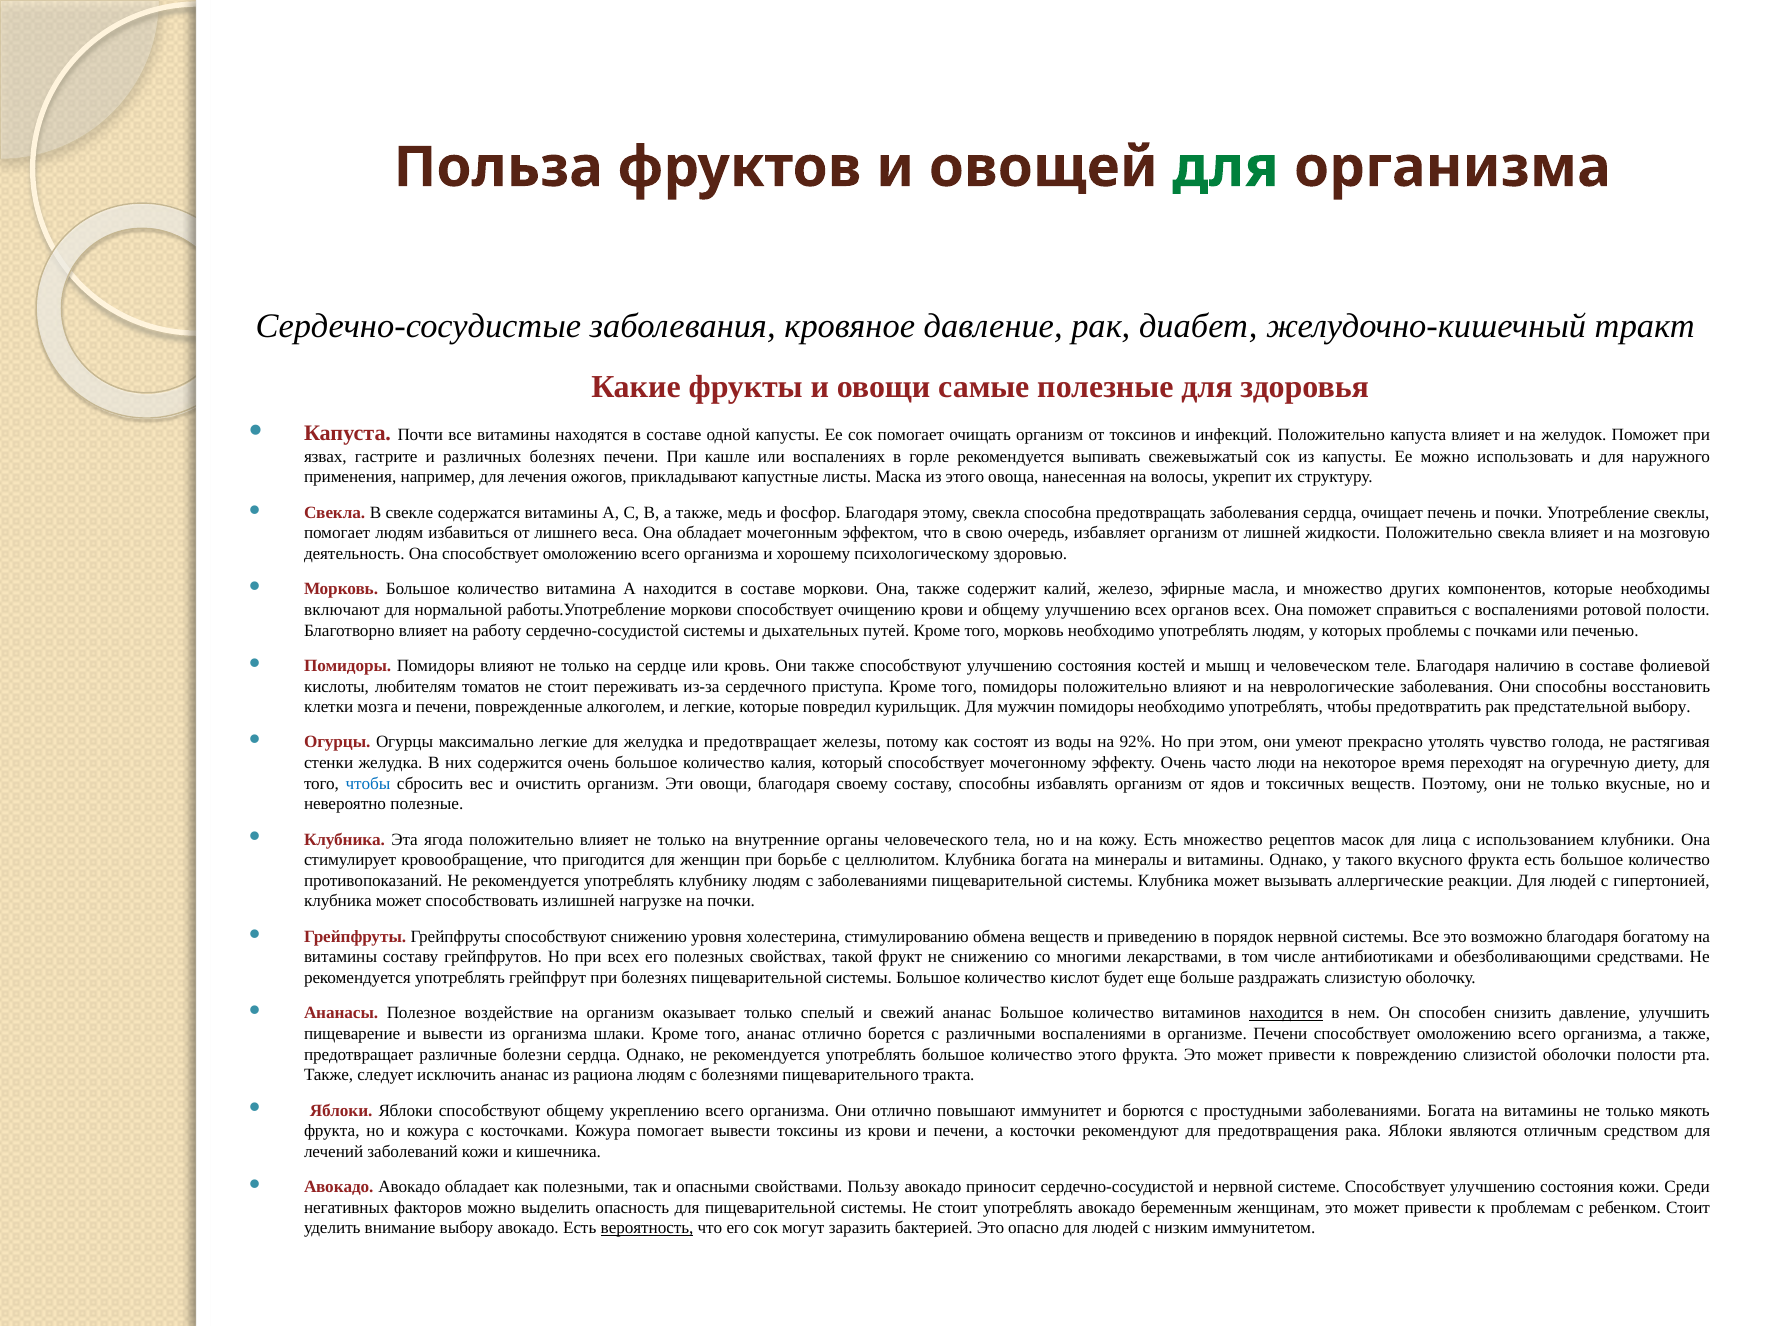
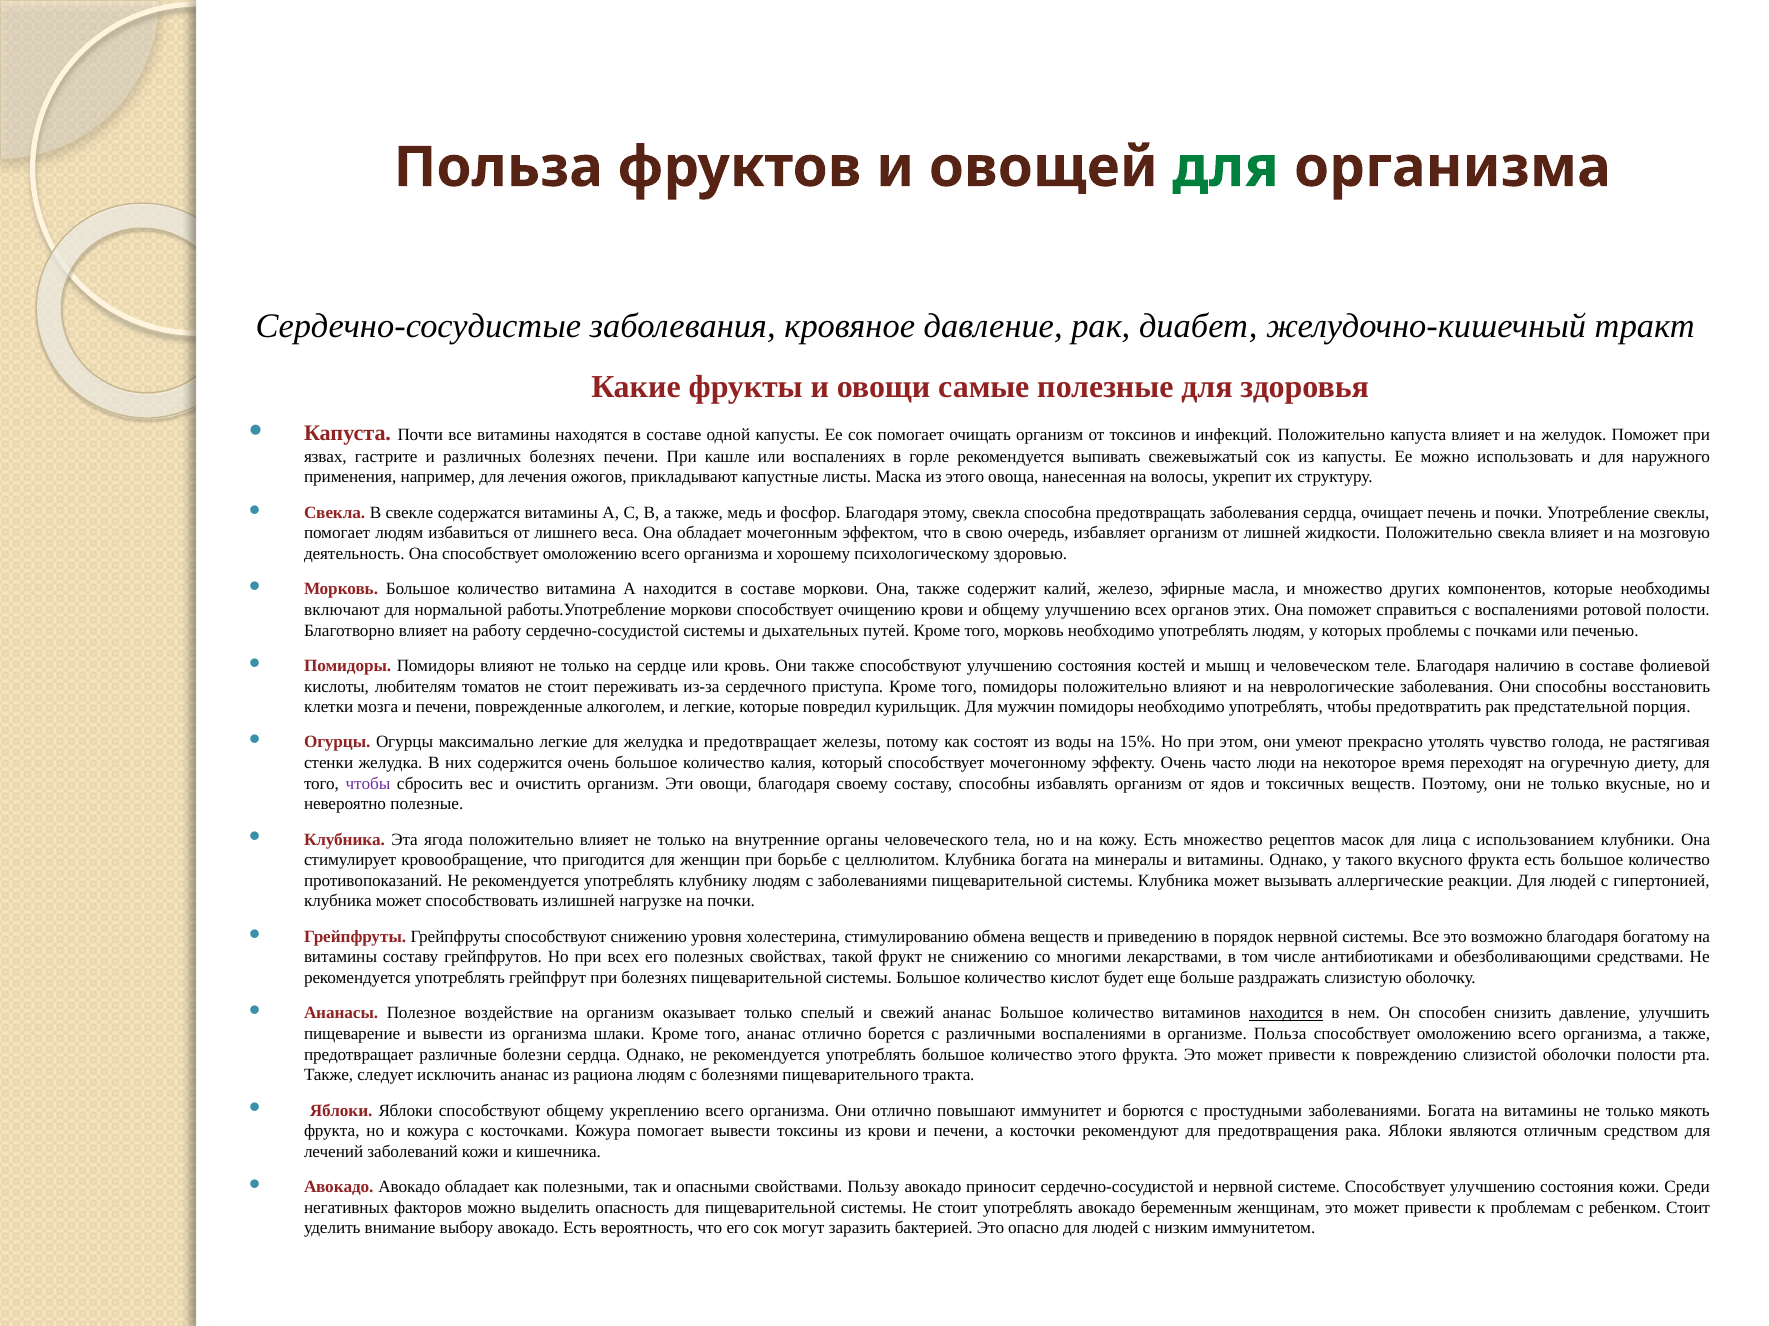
органов всех: всех -> этих
предстательной выбору: выбору -> порция
92%: 92% -> 15%
чтобы at (368, 784) colour: blue -> purple
организме Печени: Печени -> Польза
вероятность underline: present -> none
